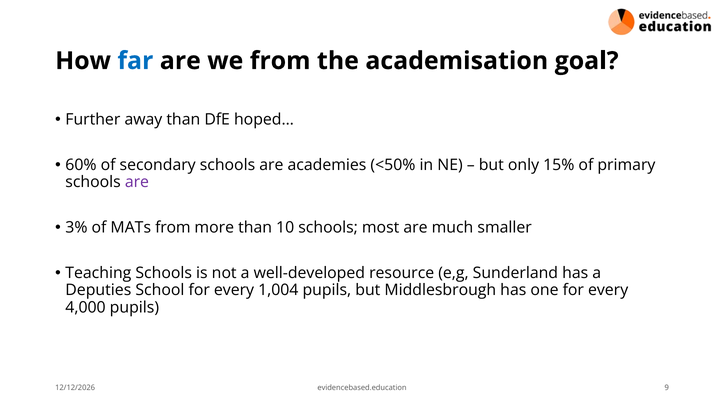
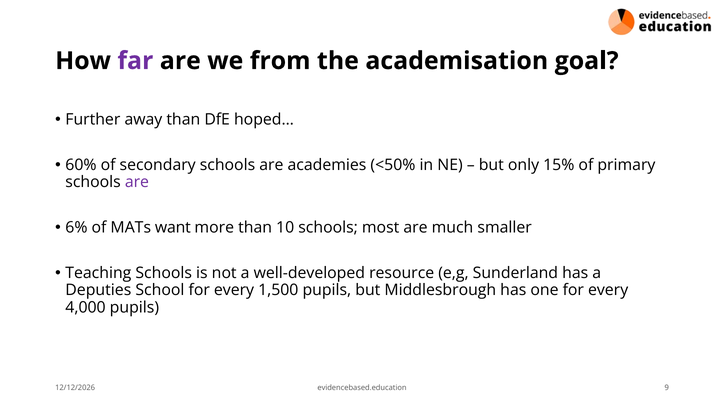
far colour: blue -> purple
3%: 3% -> 6%
MATs from: from -> want
1,004: 1,004 -> 1,500
